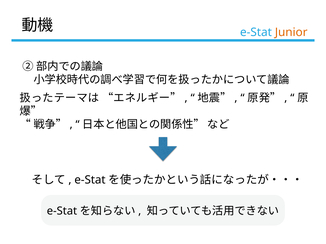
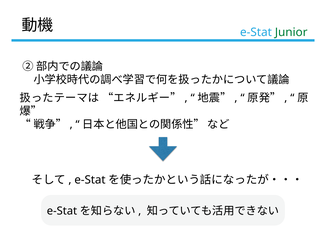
Junior colour: orange -> green
